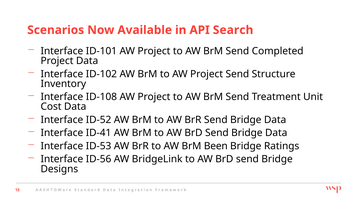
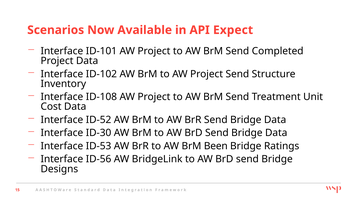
Search: Search -> Expect
ID-41: ID-41 -> ID-30
